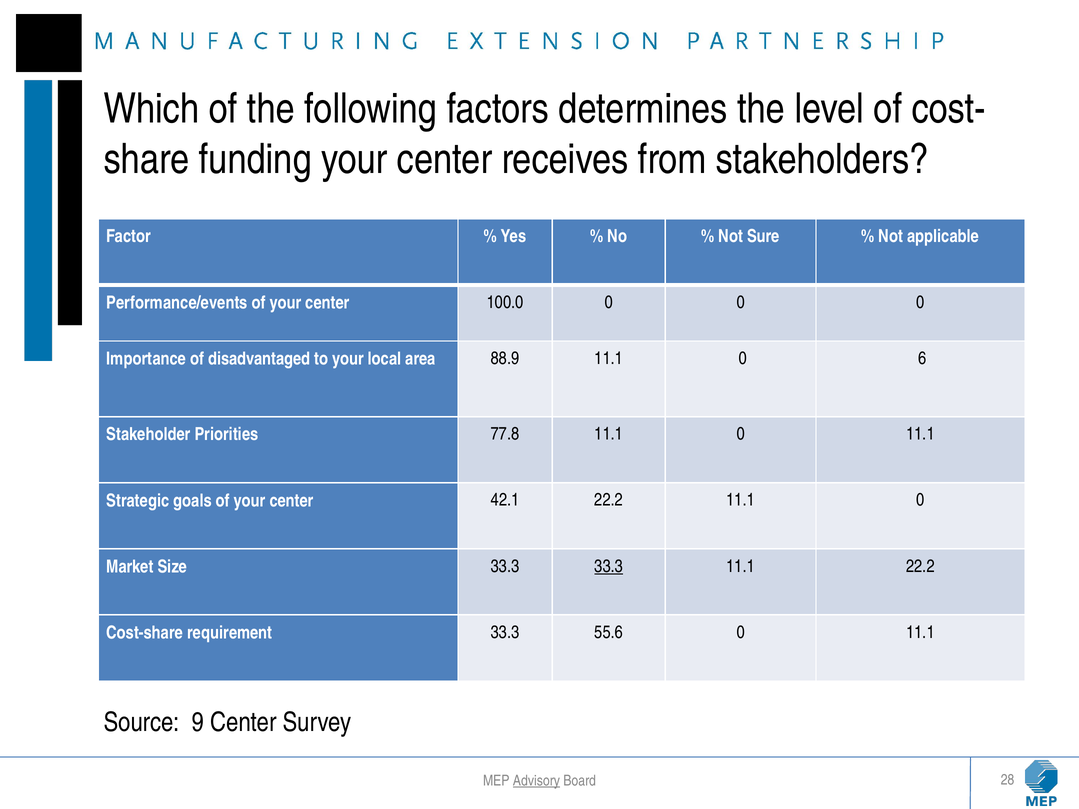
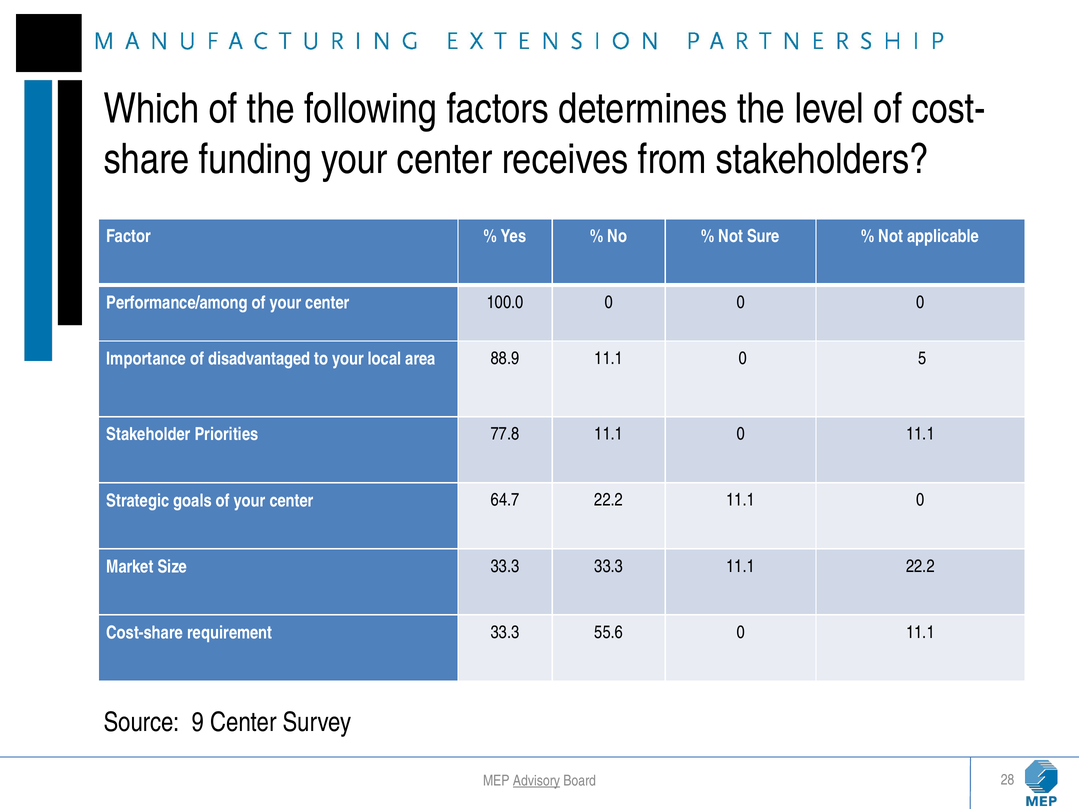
Performance/events: Performance/events -> Performance/among
6: 6 -> 5
42.1: 42.1 -> 64.7
33.3 at (609, 566) underline: present -> none
